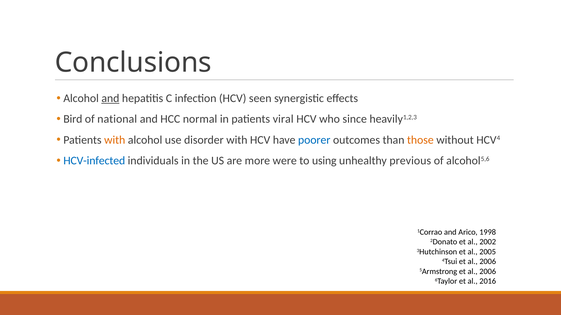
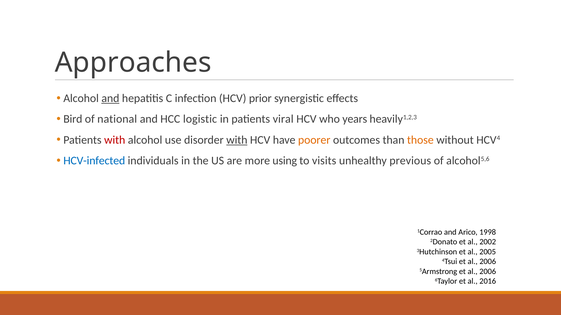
Conclusions: Conclusions -> Approaches
seen: seen -> prior
normal: normal -> logistic
since: since -> years
with at (115, 140) colour: orange -> red
with at (237, 140) underline: none -> present
poorer colour: blue -> orange
were: were -> using
using: using -> visits
